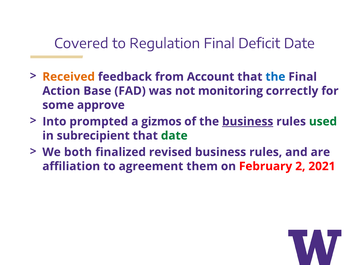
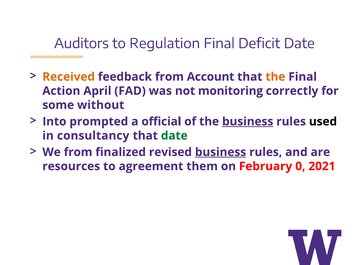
Covered: Covered -> Auditors
the at (275, 77) colour: blue -> orange
Base: Base -> April
approve: approve -> without
gizmos: gizmos -> official
used colour: green -> black
subrecipient: subrecipient -> consultancy
We both: both -> from
business at (221, 152) underline: none -> present
affiliation: affiliation -> resources
2: 2 -> 0
